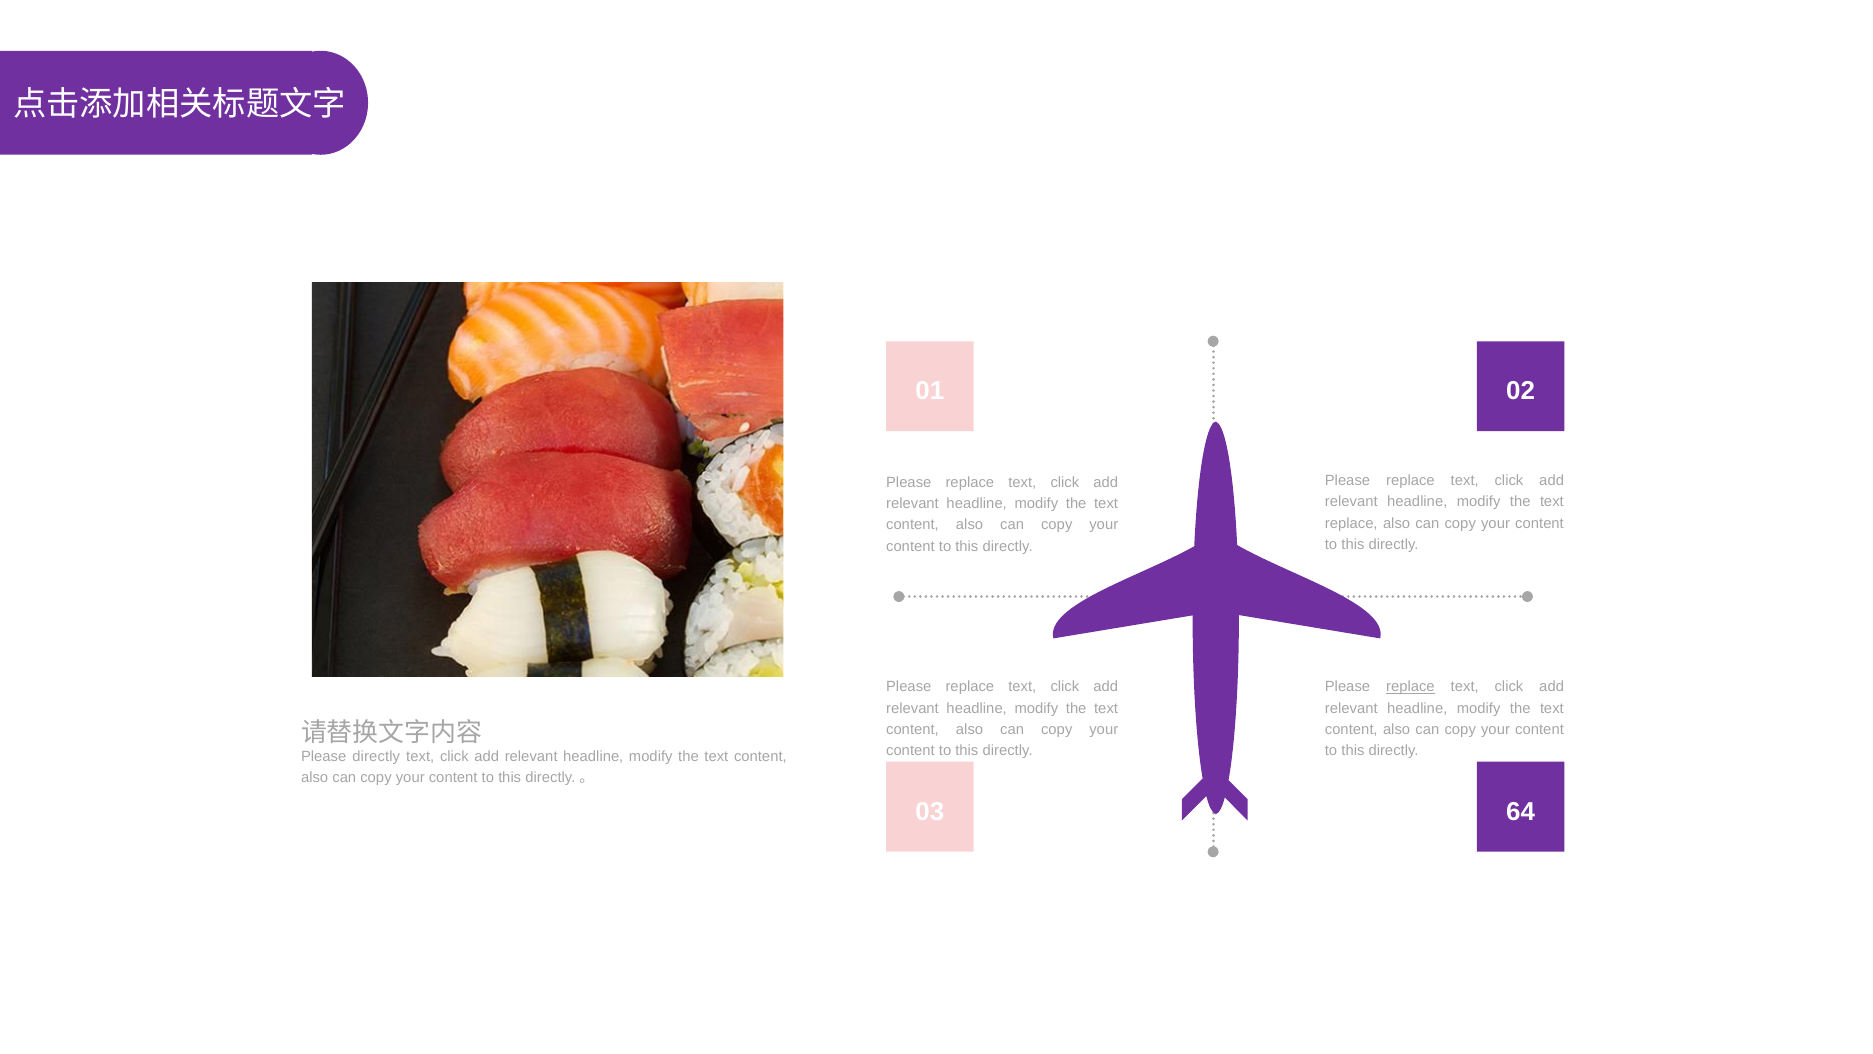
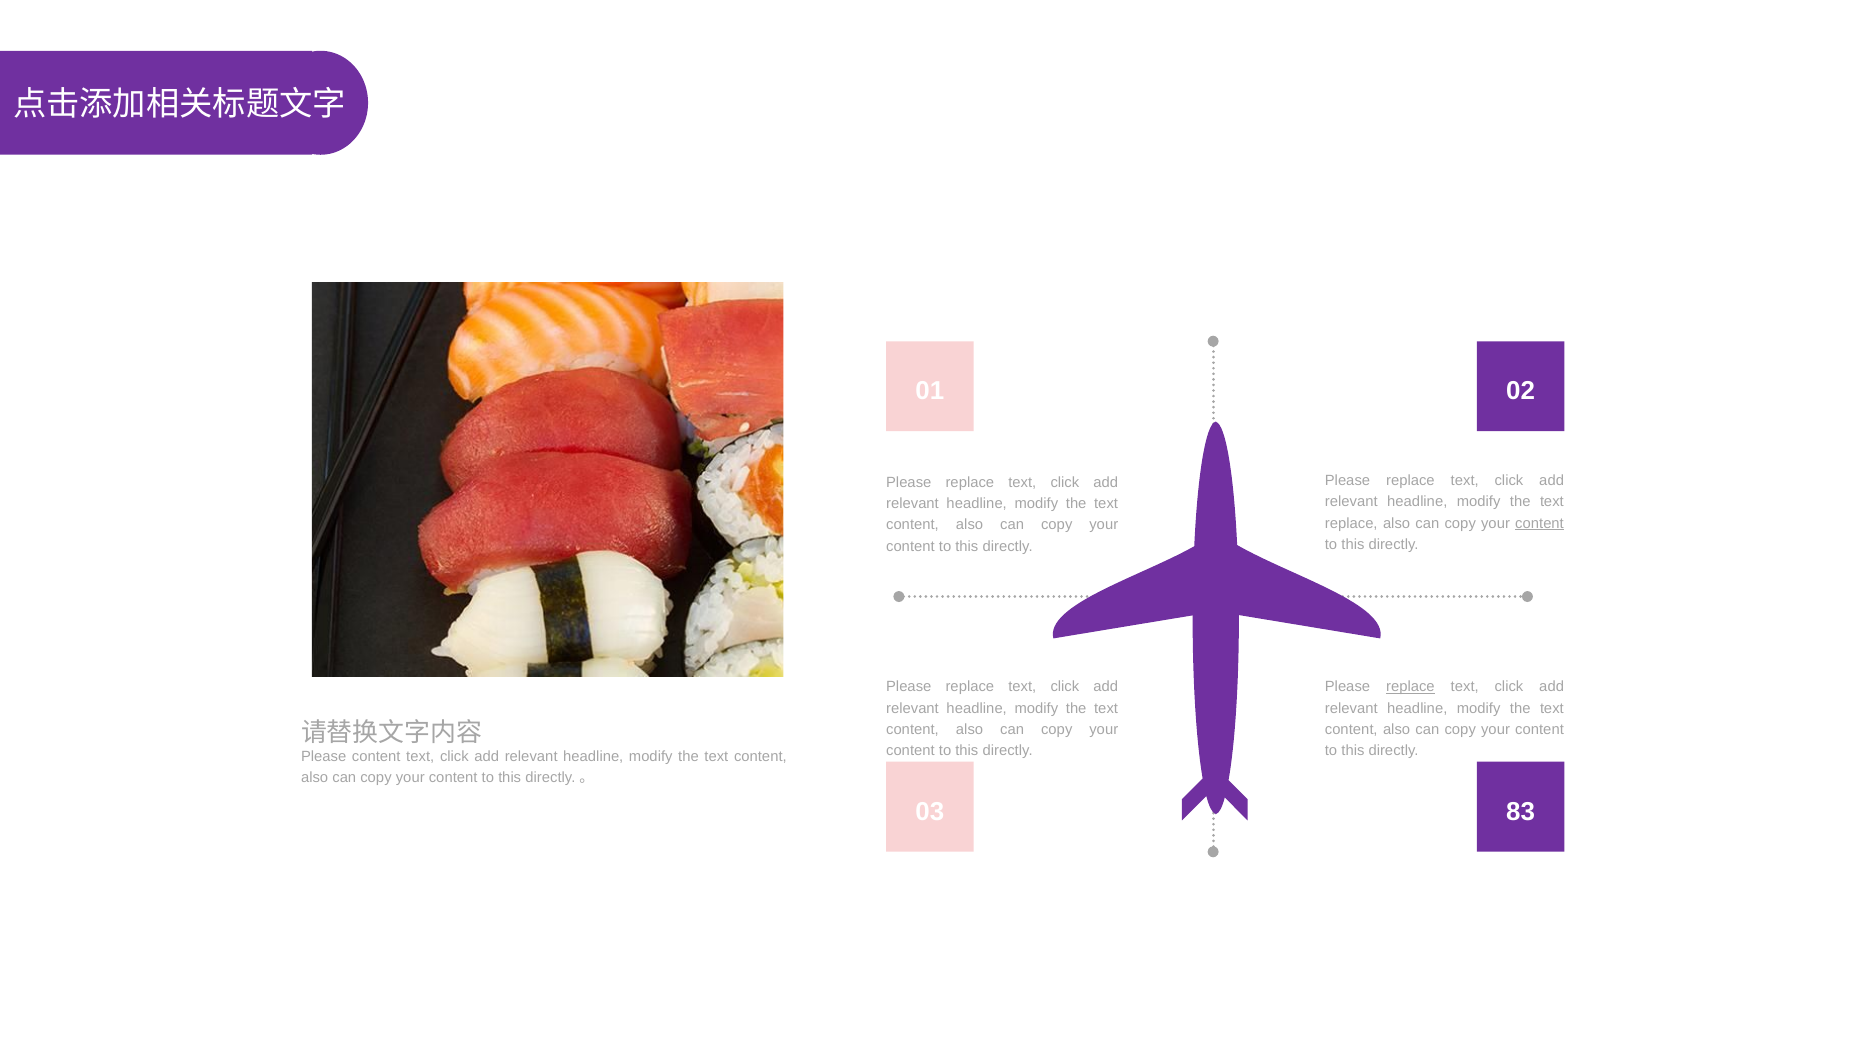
content at (1540, 523) underline: none -> present
Please directly: directly -> content
64: 64 -> 83
